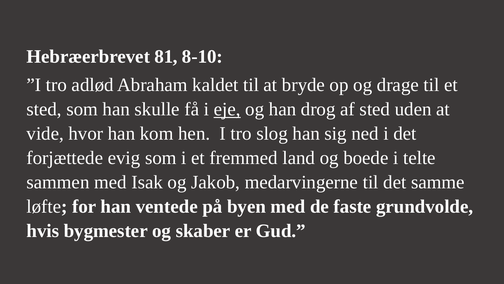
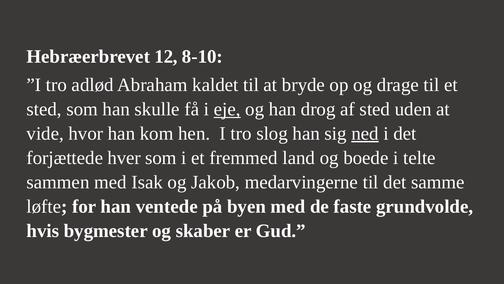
81: 81 -> 12
ned underline: none -> present
evig: evig -> hver
